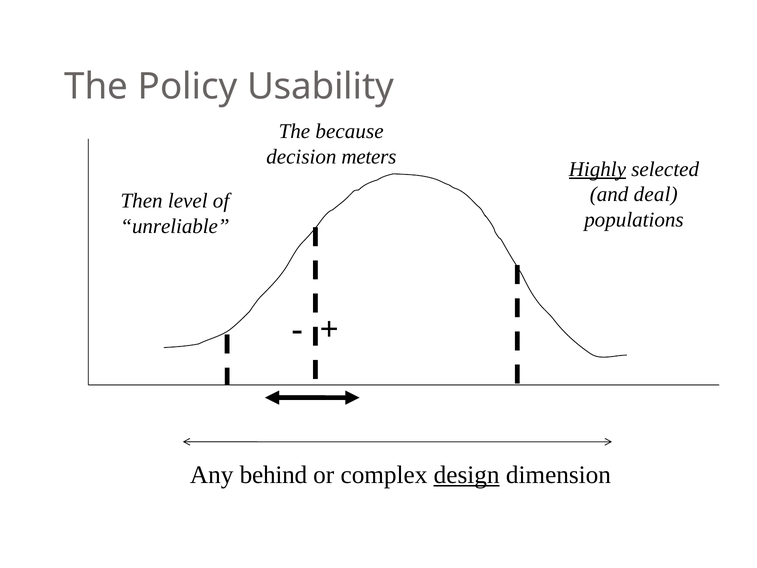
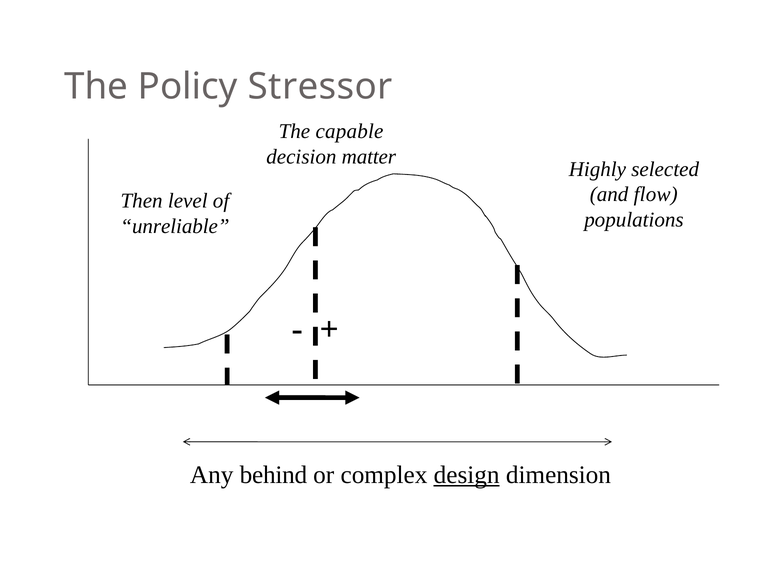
Usability: Usability -> Stressor
because: because -> capable
meters: meters -> matter
Highly underline: present -> none
deal: deal -> flow
